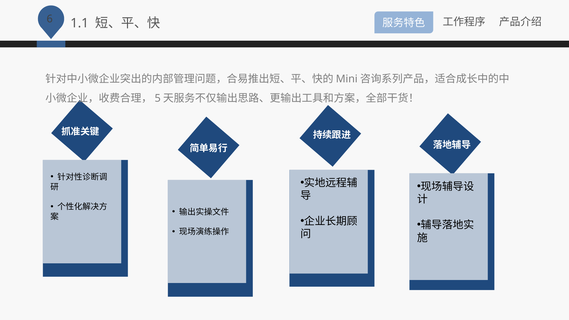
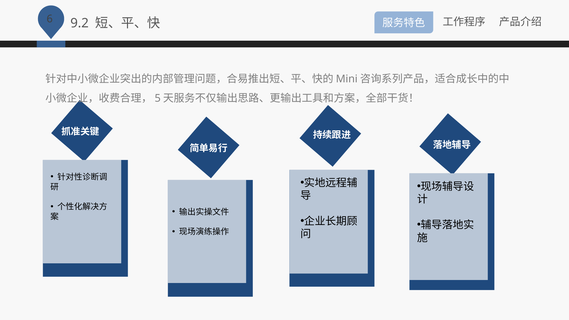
1.1: 1.1 -> 9.2
